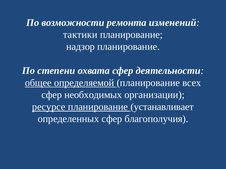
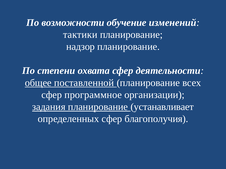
ремонта: ремонта -> обучение
определяемой: определяемой -> поставленной
необходимых: необходимых -> программное
ресурсе: ресурсе -> задания
